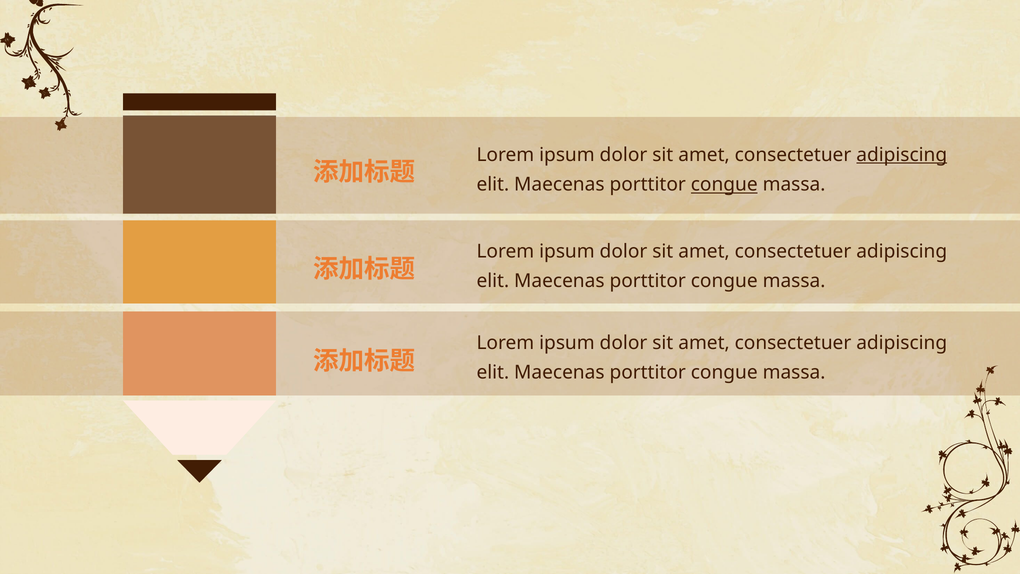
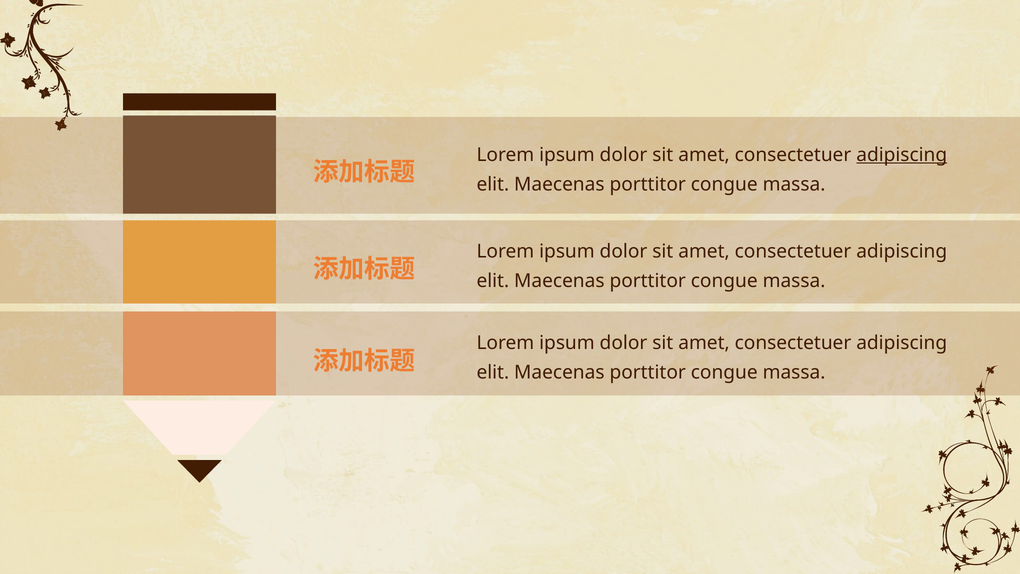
congue at (724, 185) underline: present -> none
